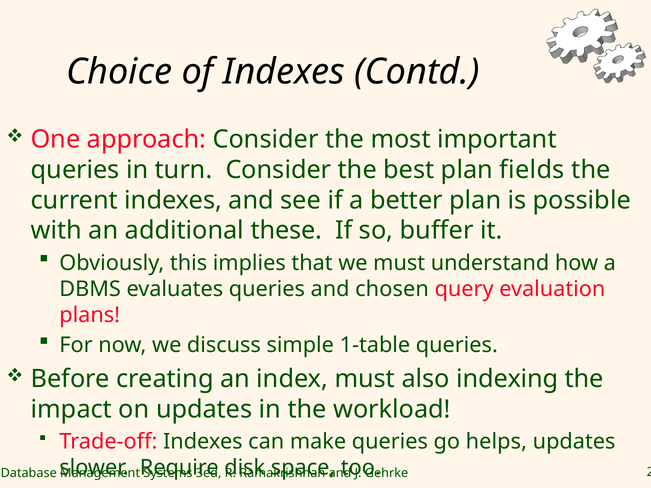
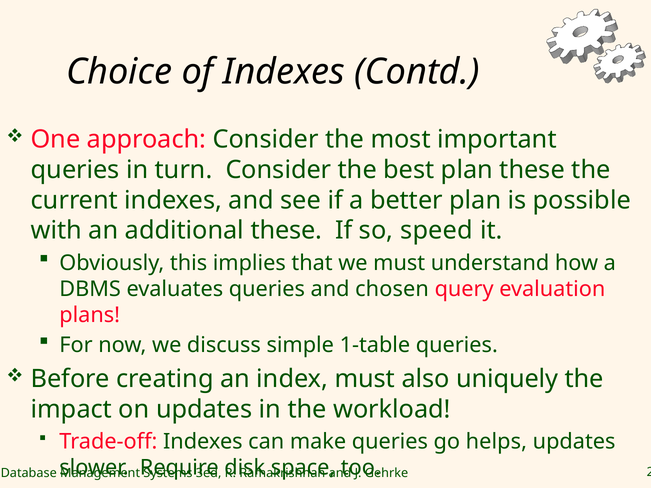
plan fields: fields -> these
buffer: buffer -> speed
indexing: indexing -> uniquely
